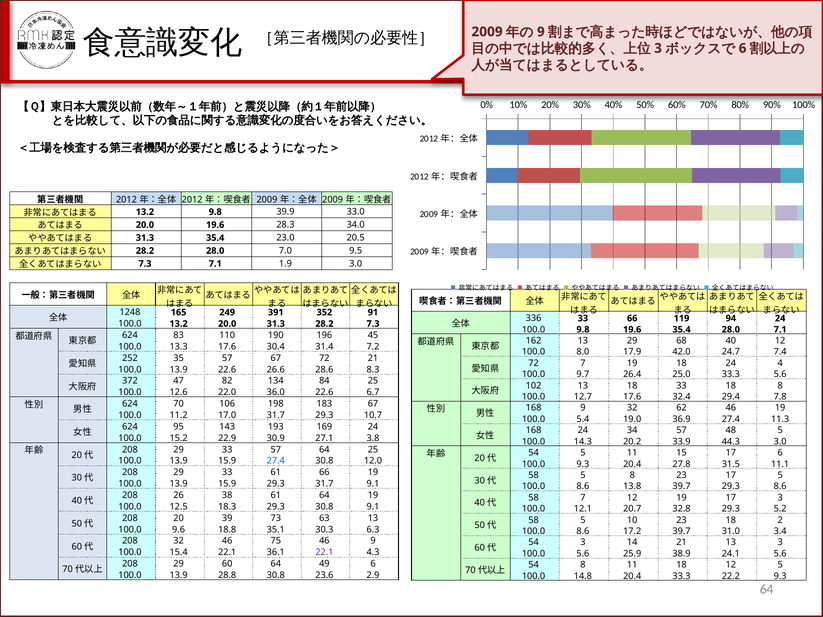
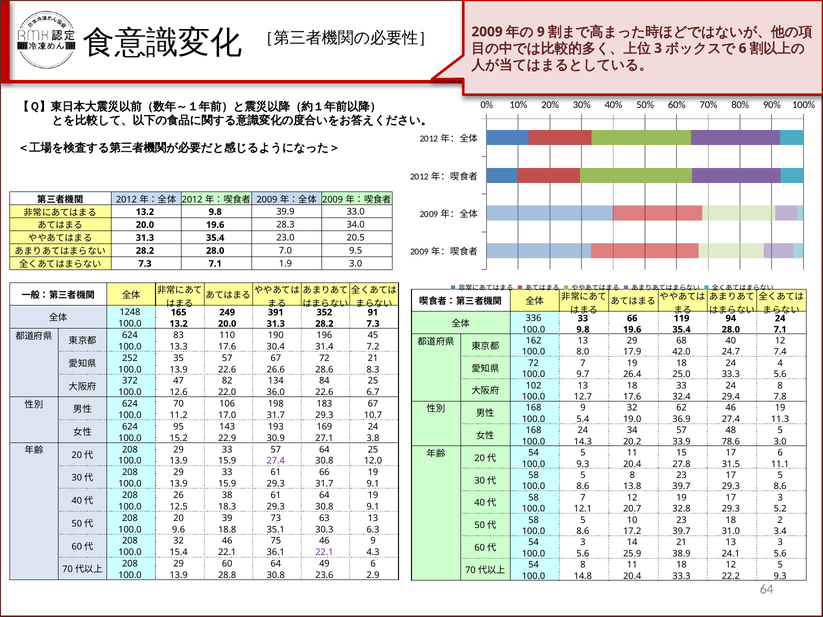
33 18: 18 -> 24
44.3: 44.3 -> 78.6
27.4 at (276, 461) colour: blue -> purple
